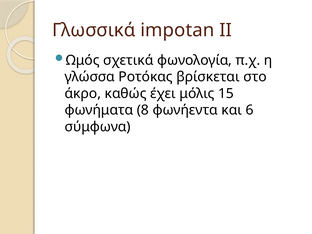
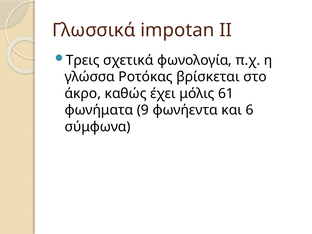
Ωμός: Ωμός -> Τρεις
15: 15 -> 61
8: 8 -> 9
